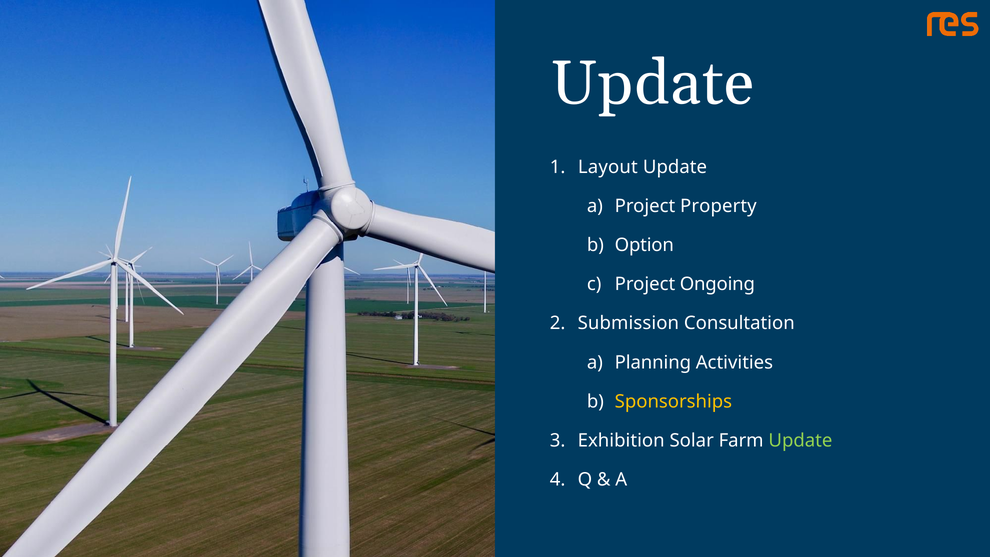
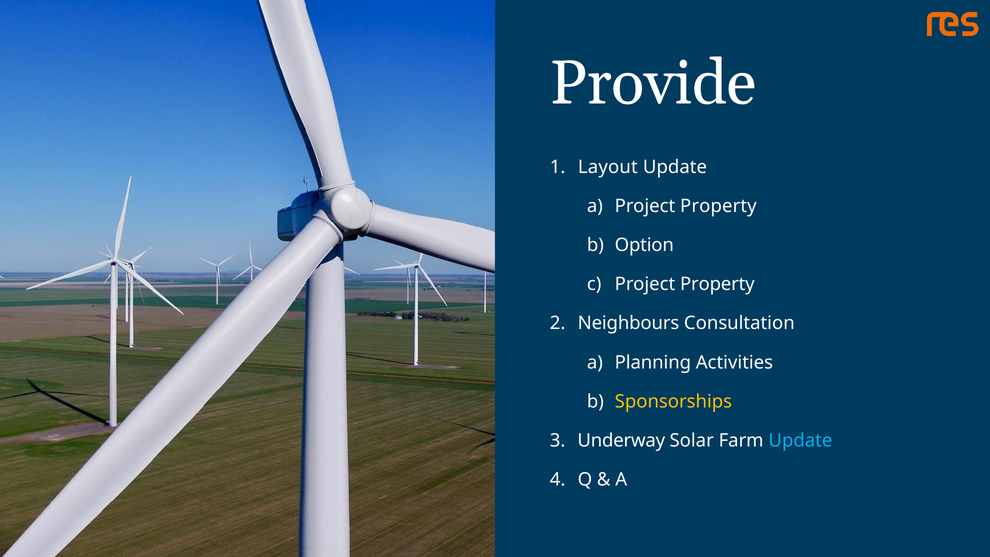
Update at (652, 83): Update -> Provide
Ongoing at (717, 284): Ongoing -> Property
Submission: Submission -> Neighbours
Exhibition: Exhibition -> Underway
Update at (800, 441) colour: light green -> light blue
